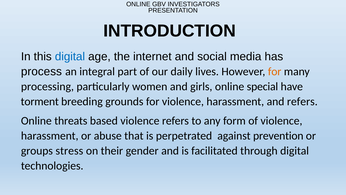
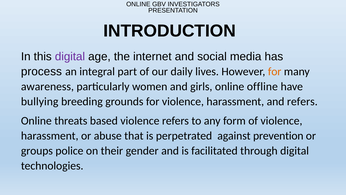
digital at (70, 56) colour: blue -> purple
processing: processing -> awareness
special: special -> offline
torment: torment -> bullying
stress: stress -> police
